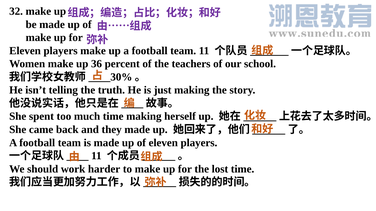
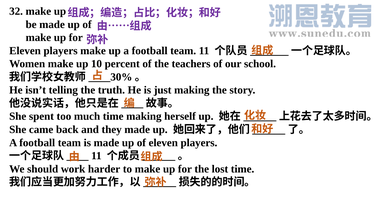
36: 36 -> 10
